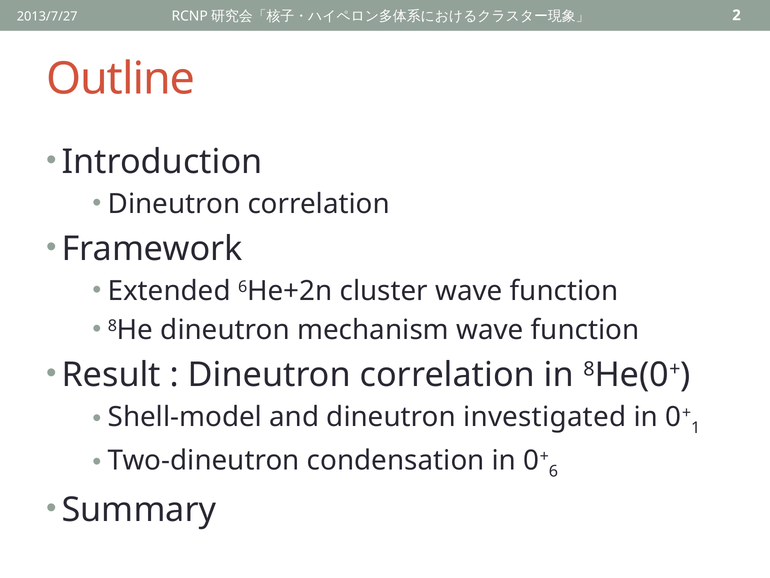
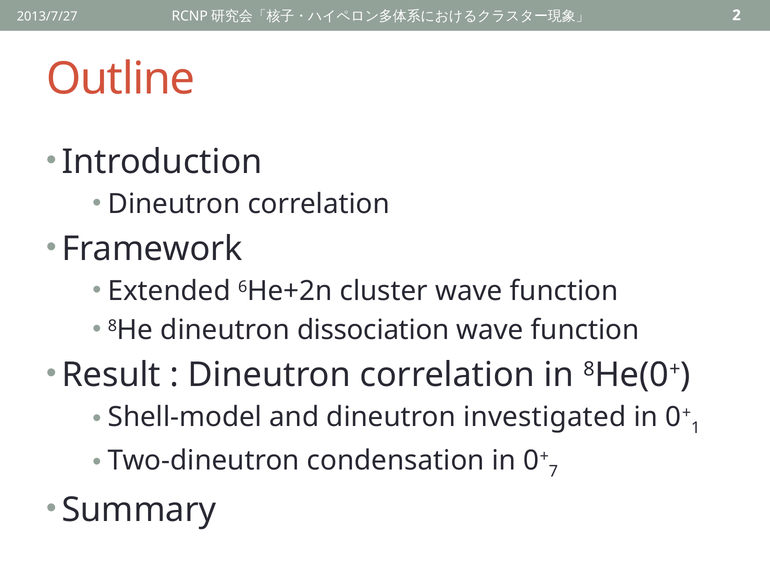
mechanism: mechanism -> dissociation
6: 6 -> 7
